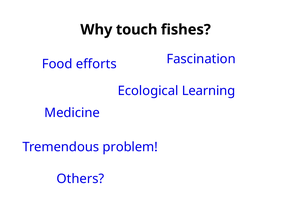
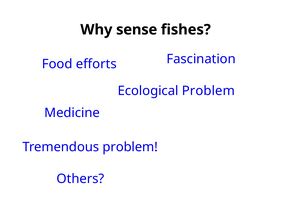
touch: touch -> sense
Ecological Learning: Learning -> Problem
